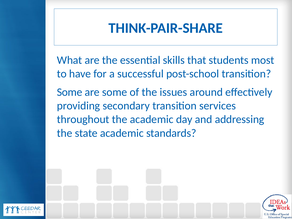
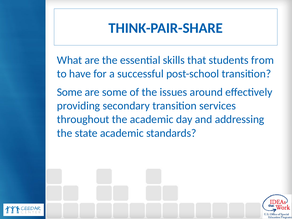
most: most -> from
